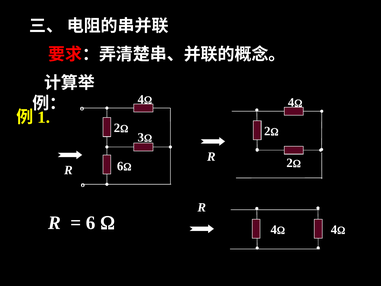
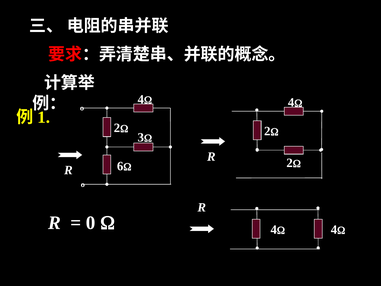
6 at (91, 223): 6 -> 0
